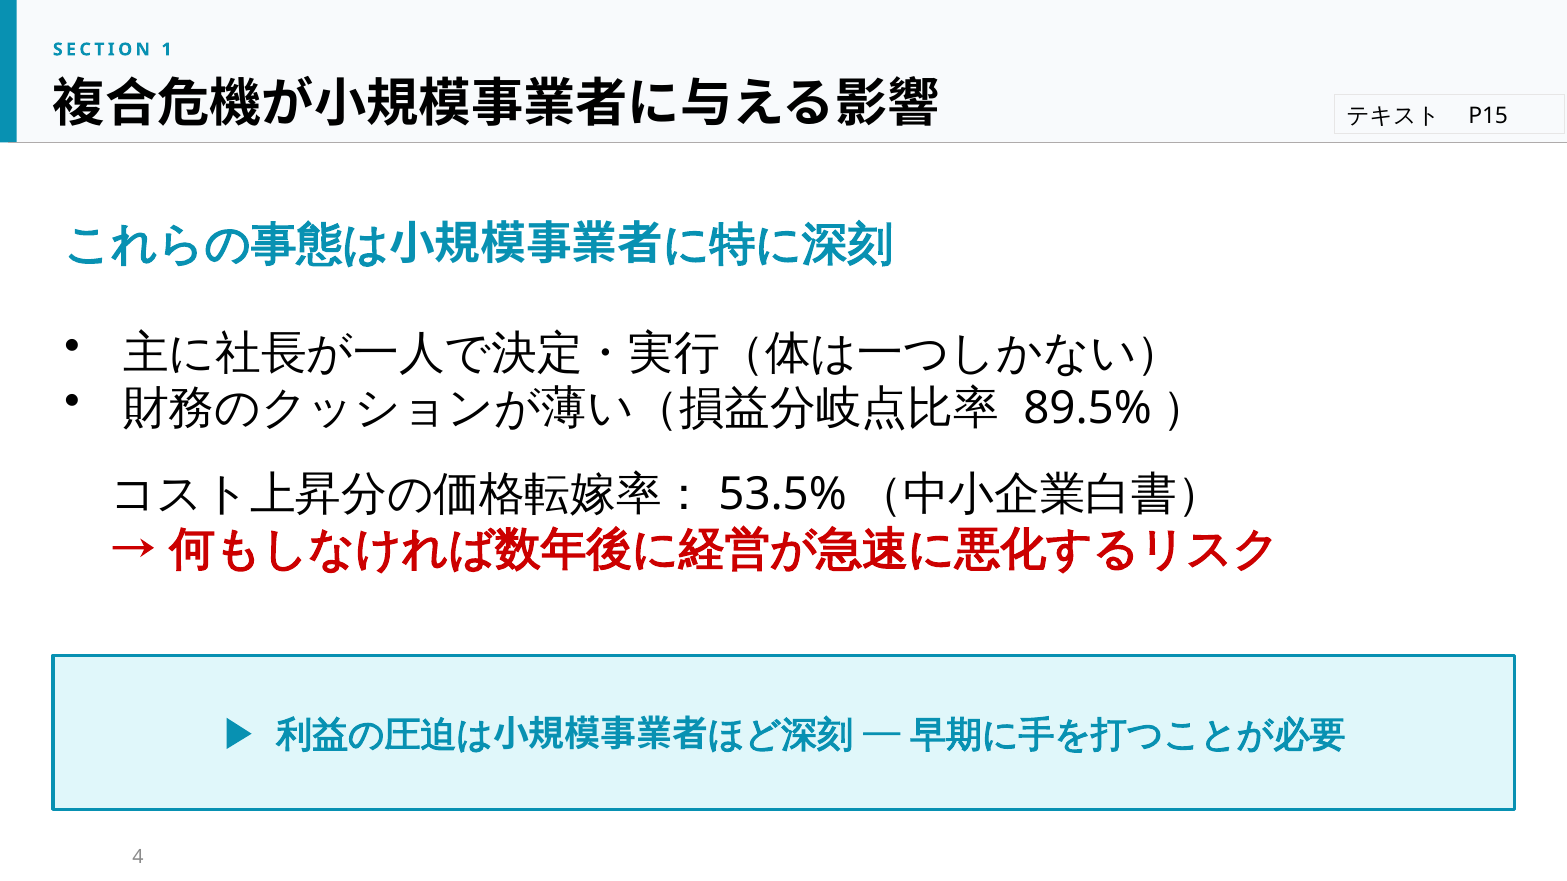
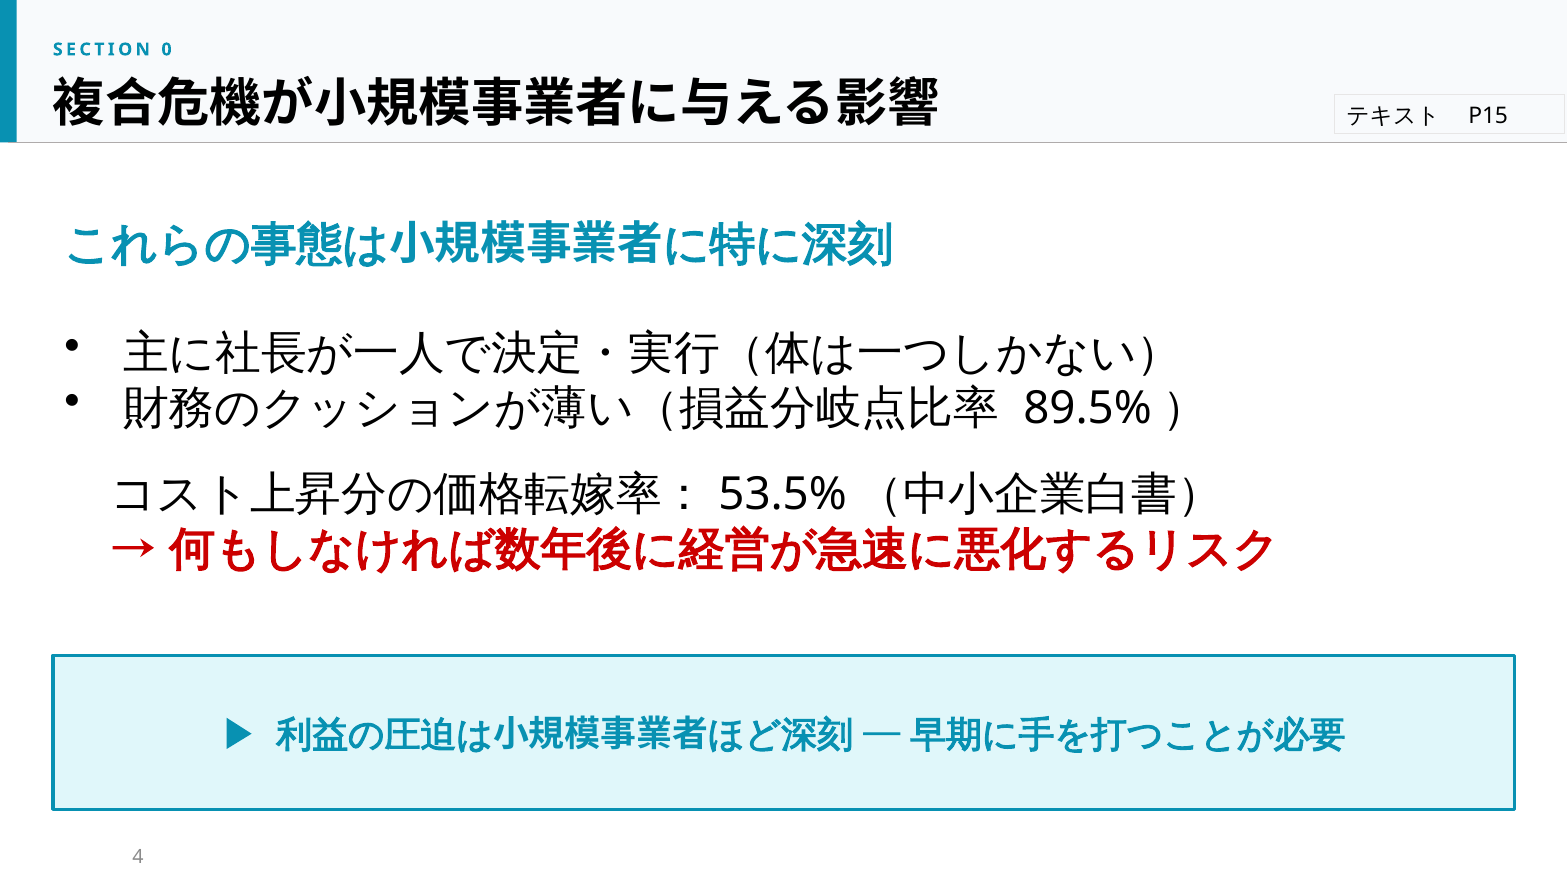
1: 1 -> 0
